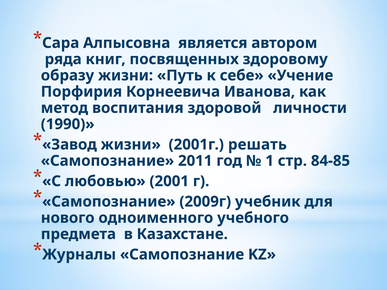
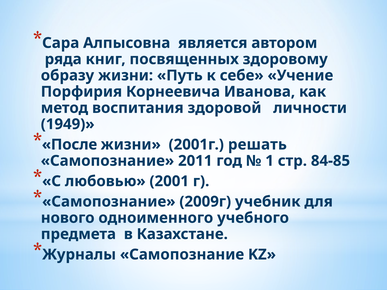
1990: 1990 -> 1949
Завод: Завод -> После
